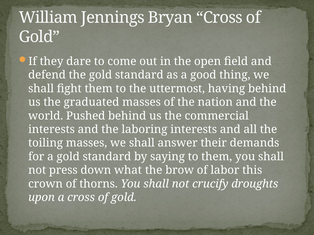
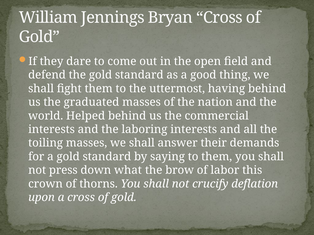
Pushed: Pushed -> Helped
droughts: droughts -> deflation
